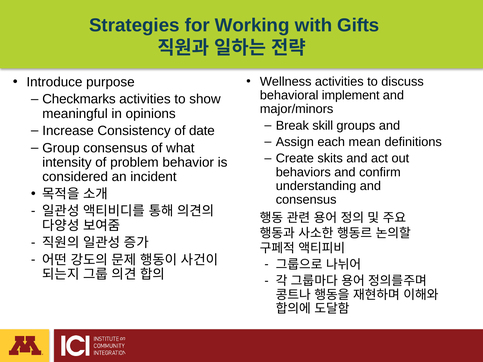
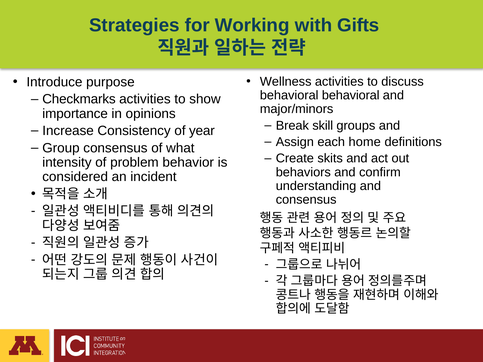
behavioral implement: implement -> behavioral
meaningful: meaningful -> importance
date: date -> year
mean: mean -> home
